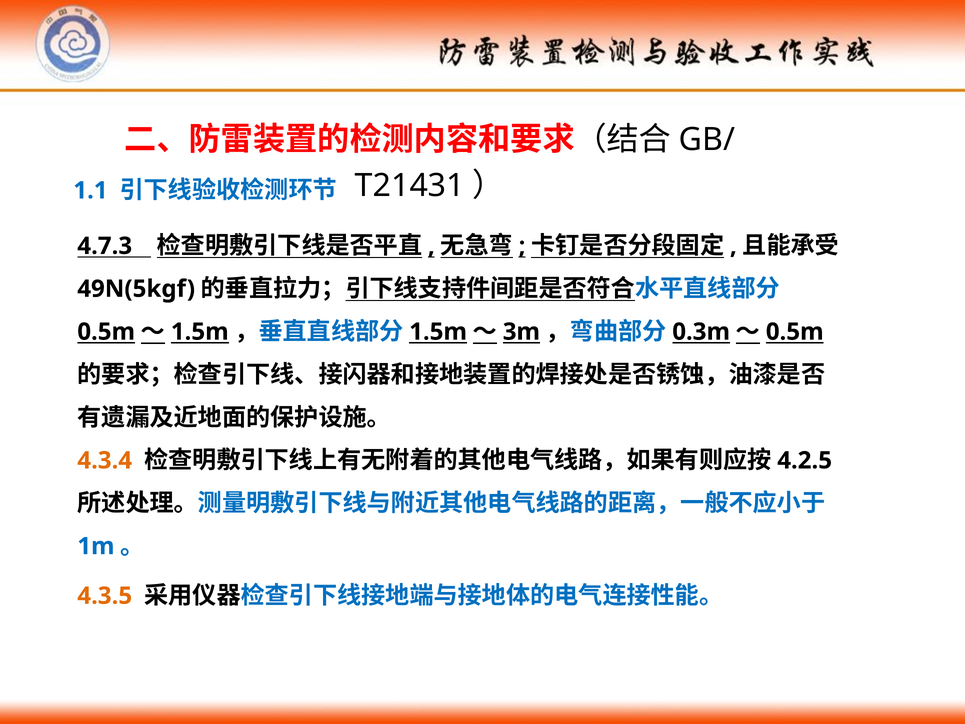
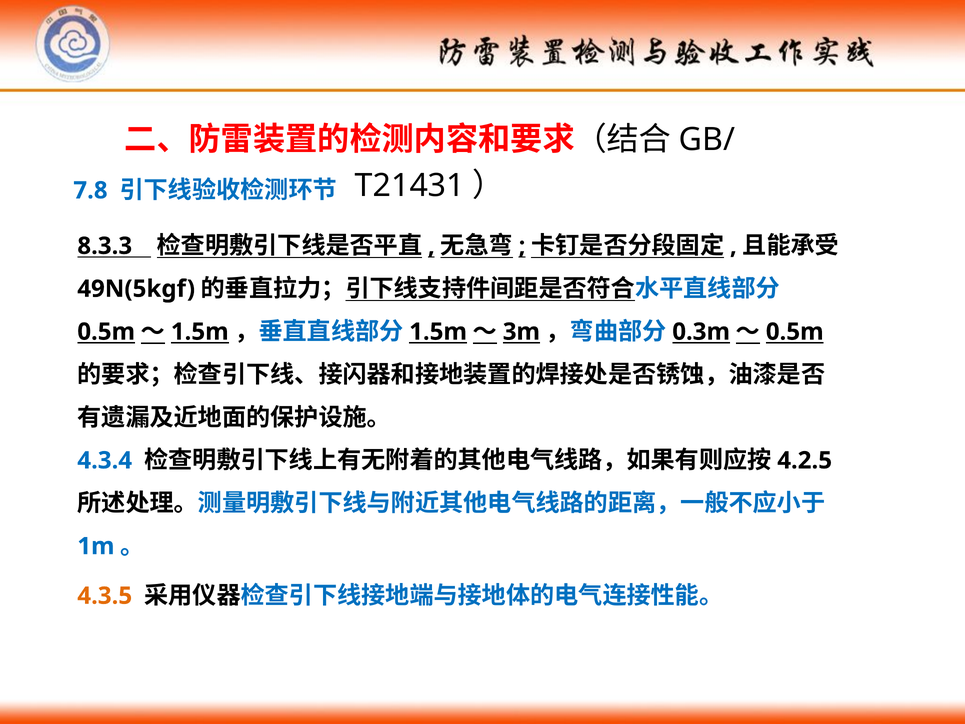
1.1: 1.1 -> 7.8
4.7.3: 4.7.3 -> 8.3.3
4.3.4 colour: orange -> blue
